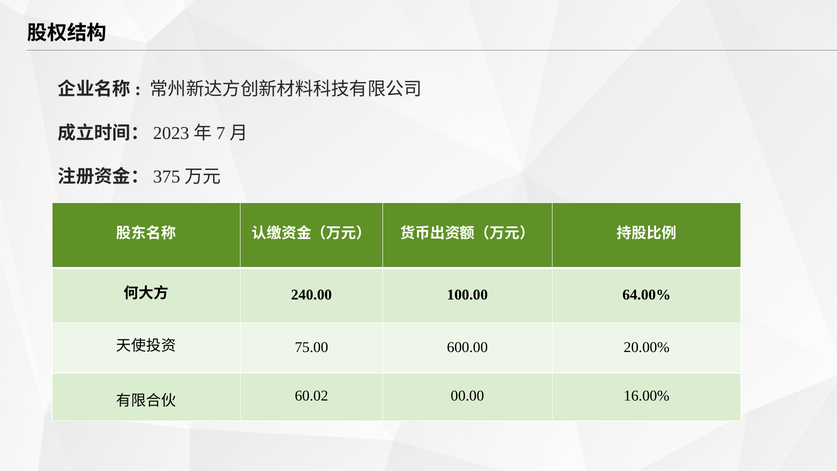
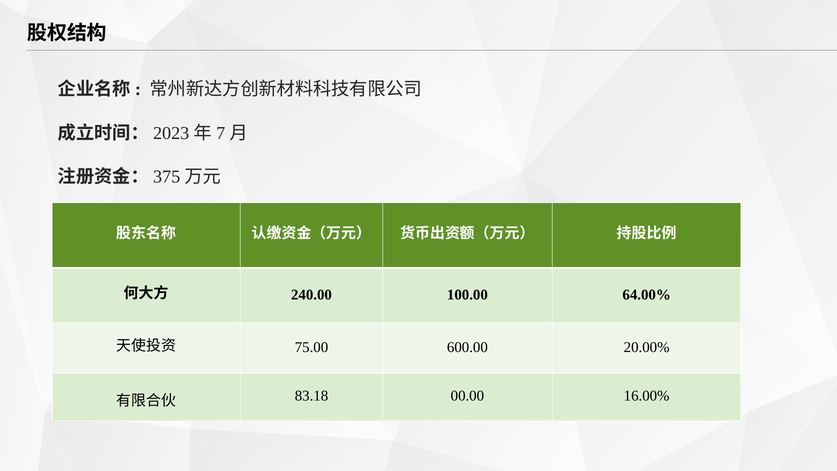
60.02: 60.02 -> 83.18
